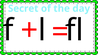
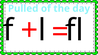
Secret: Secret -> Pulled
